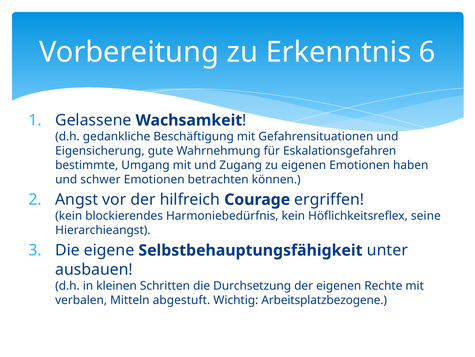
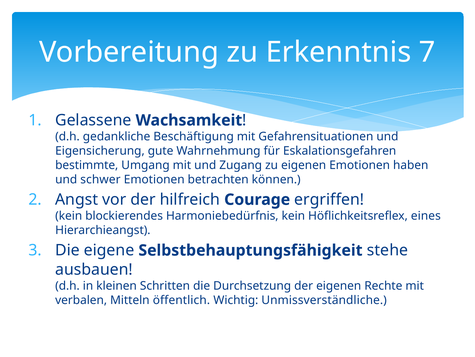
6: 6 -> 7
seine: seine -> eines
unter: unter -> stehe
abgestuft: abgestuft -> öffentlich
Arbeitsplatzbezogene: Arbeitsplatzbezogene -> Unmissverständliche
